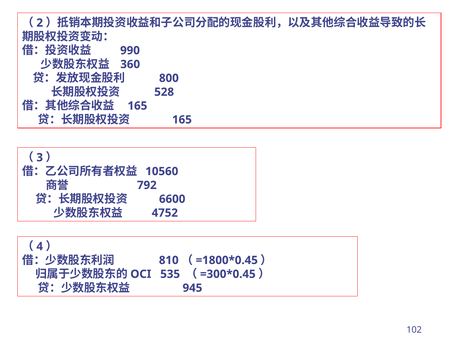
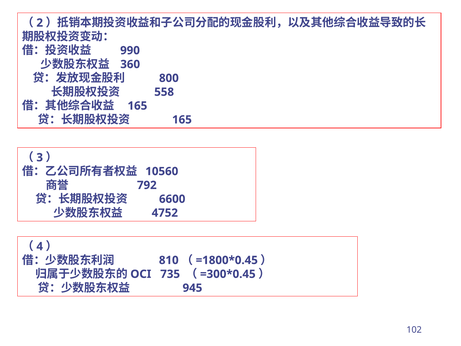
528: 528 -> 558
535: 535 -> 735
